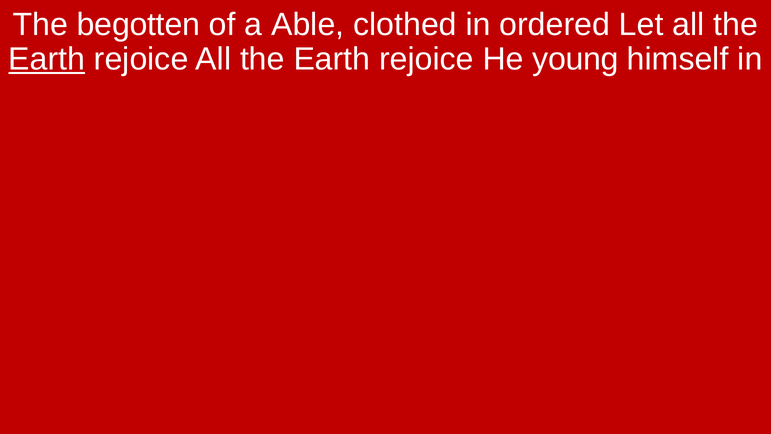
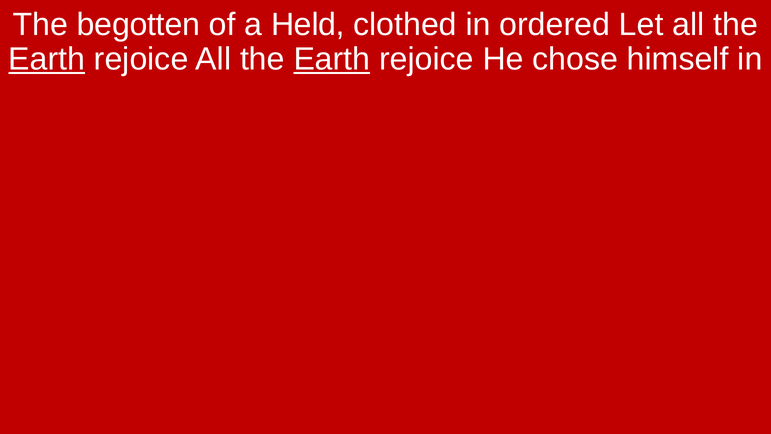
Able: Able -> Held
Earth at (332, 59) underline: none -> present
young: young -> chose
